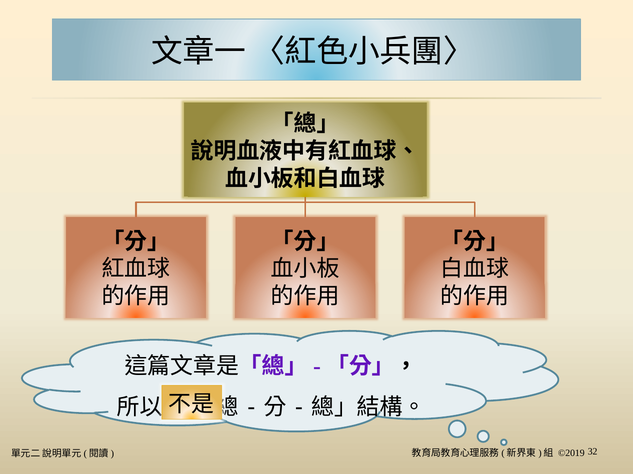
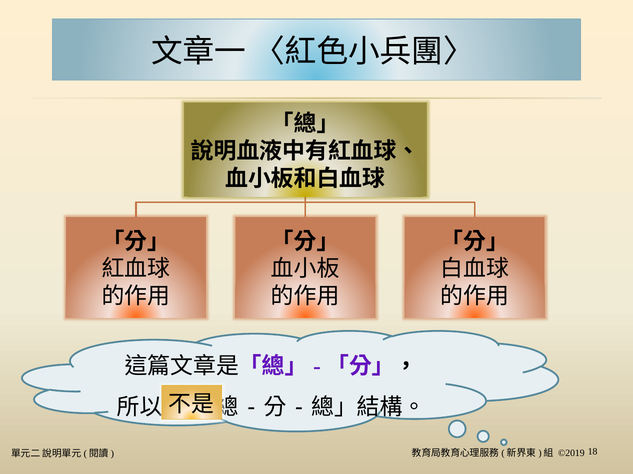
32: 32 -> 18
